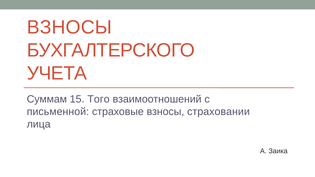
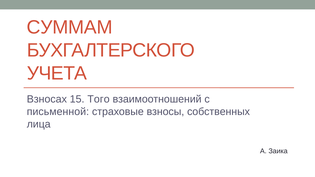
ВЗНОСЫ at (69, 27): ВЗНОСЫ -> СУММАМ
Суммам: Суммам -> Взносах
страховании: страховании -> собственных
